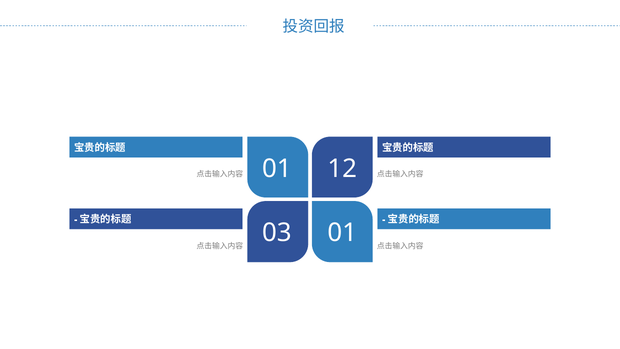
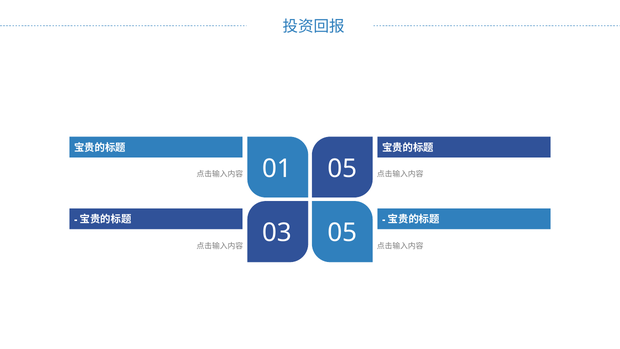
01 12: 12 -> 05
03 01: 01 -> 05
